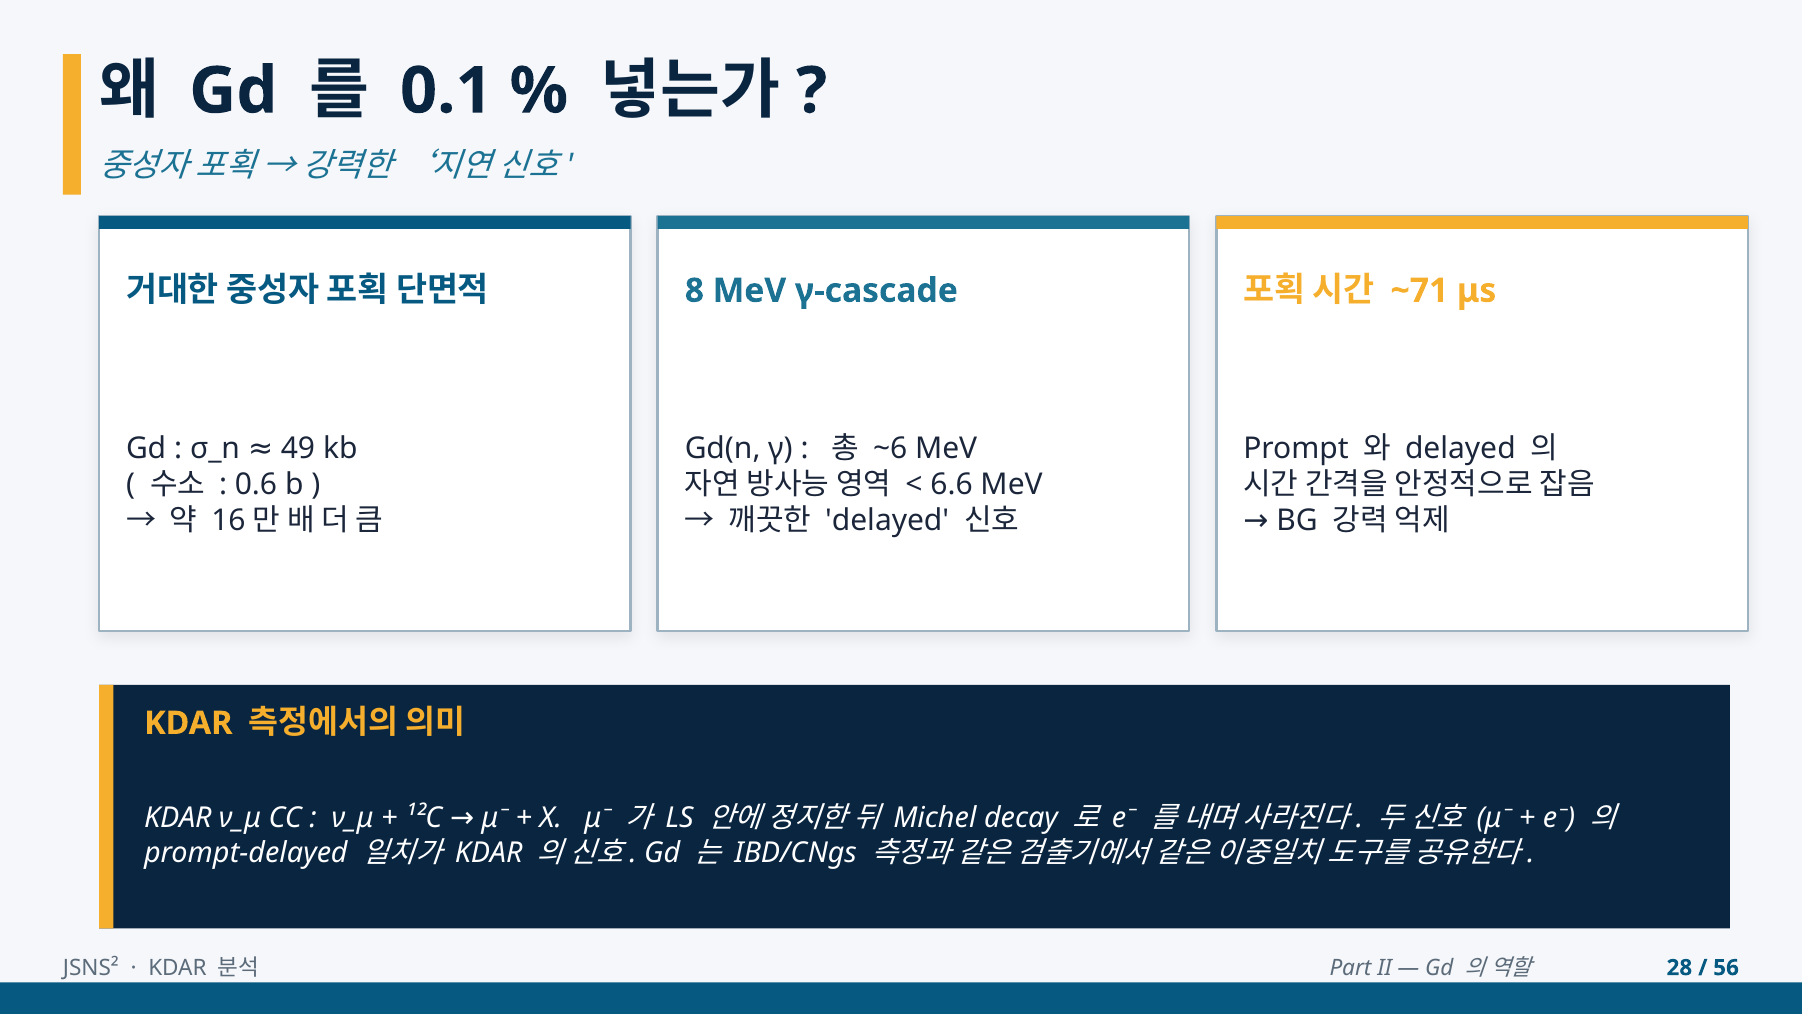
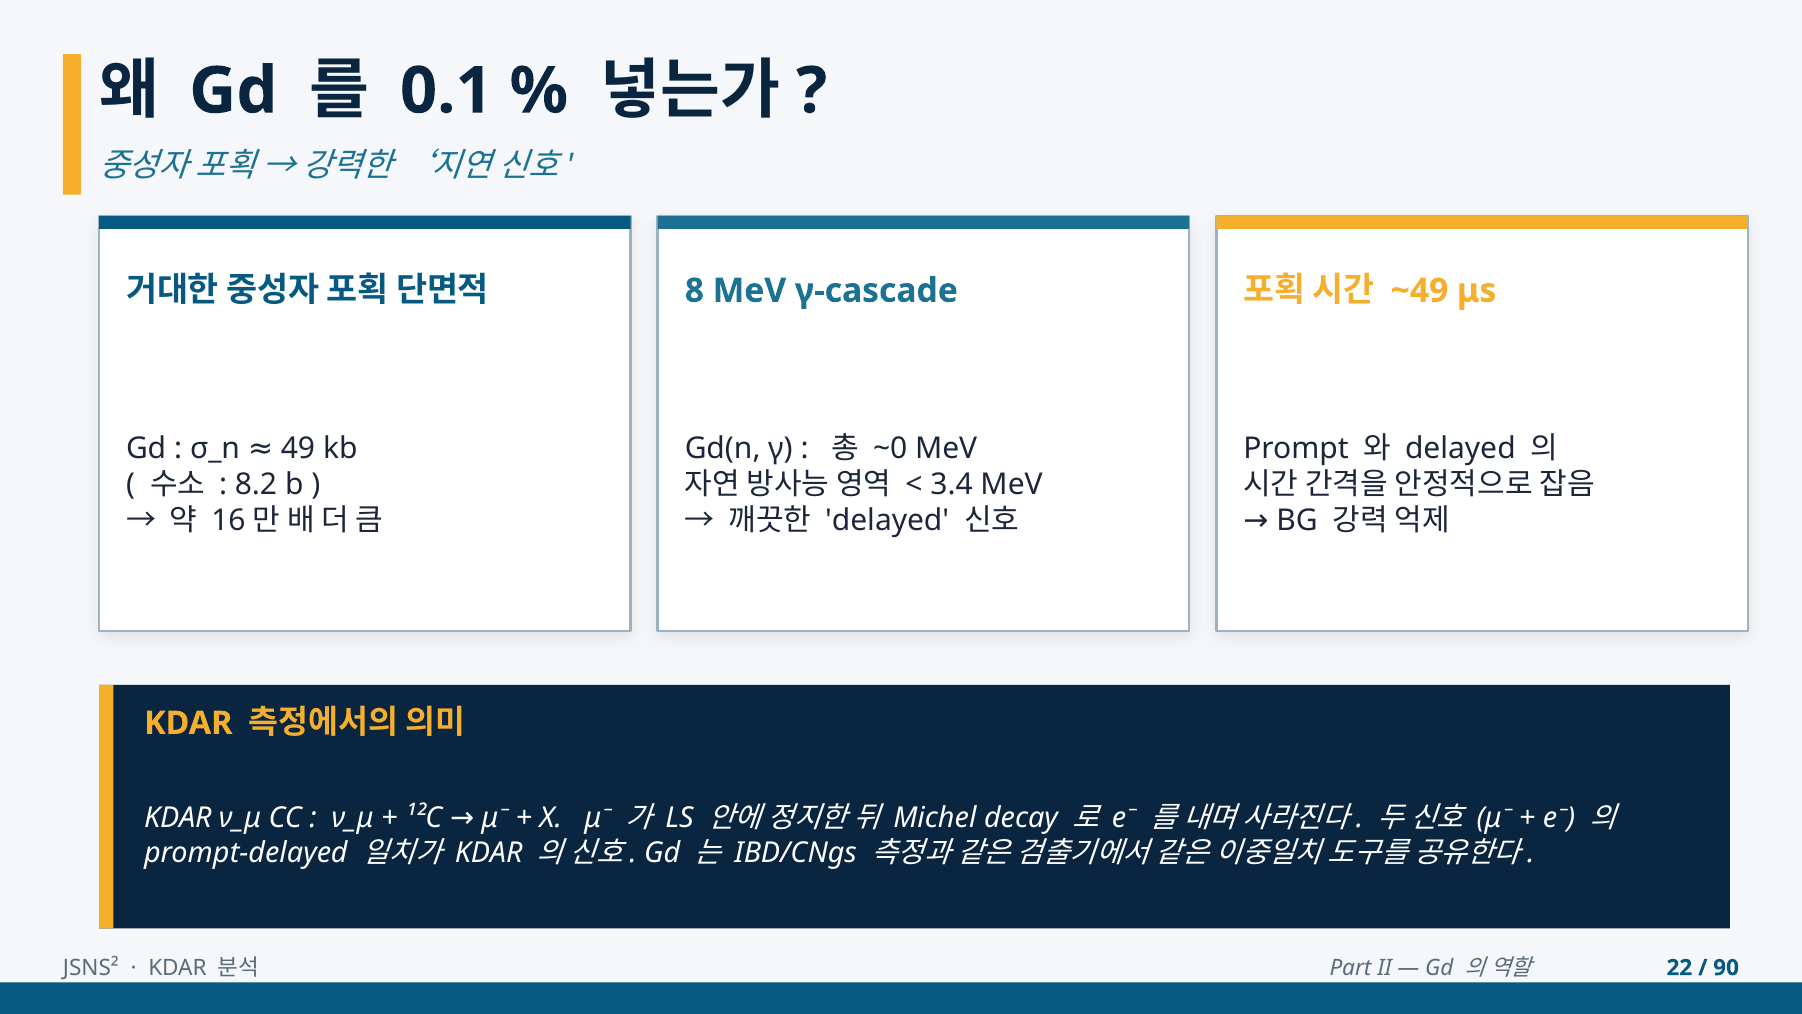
~71: ~71 -> ~49
~6: ~6 -> ~0
6.6: 6.6 -> 3.4
0.6: 0.6 -> 8.2
28: 28 -> 22
56: 56 -> 90
